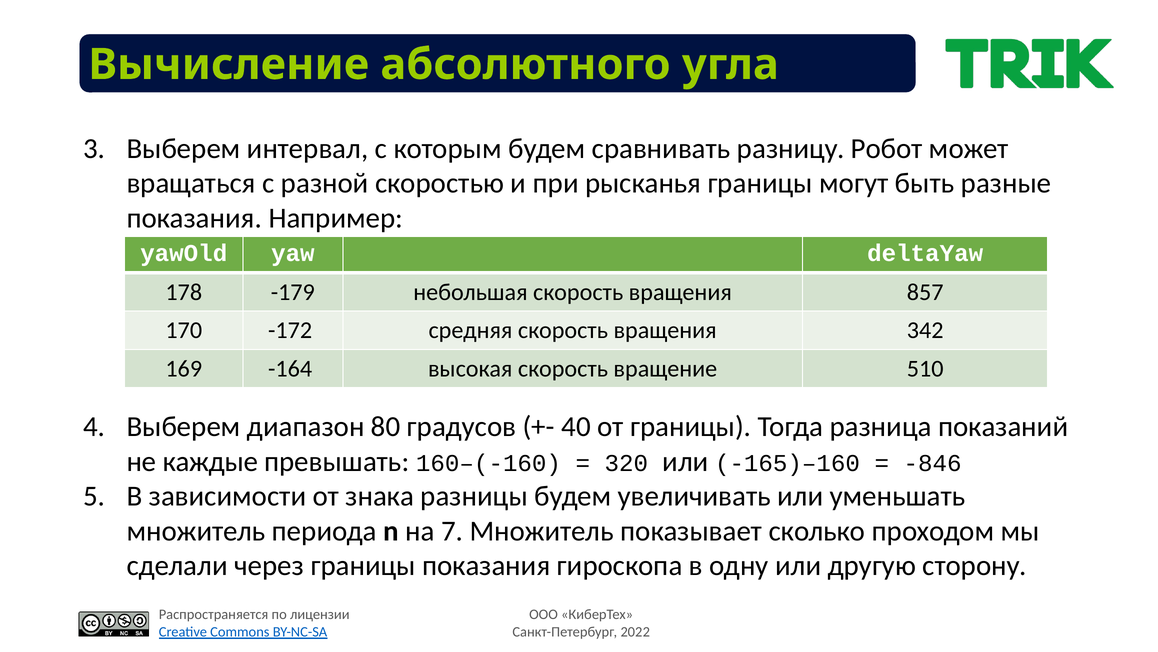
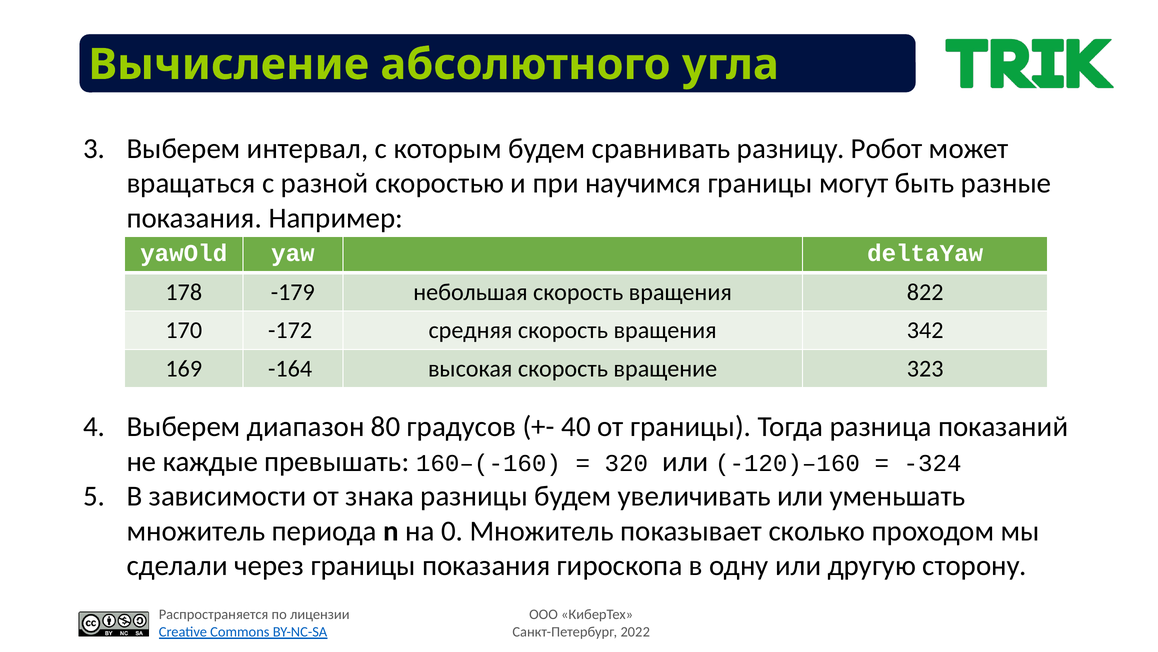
рысканья: рысканья -> научимся
857: 857 -> 822
510: 510 -> 323
-165)–160: -165)–160 -> -120)–160
-846: -846 -> -324
7: 7 -> 0
